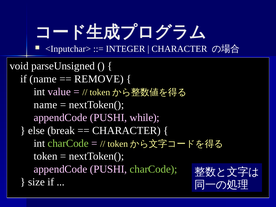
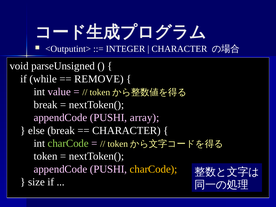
<Inputchar>: <Inputchar> -> <Outputint>
if name: name -> while
name at (46, 105): name -> break
while: while -> array
charCode at (154, 169) colour: light green -> yellow
